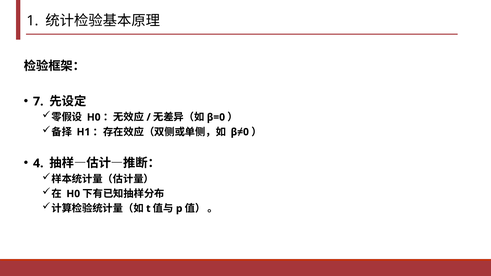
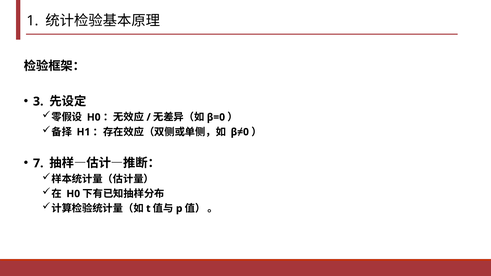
7: 7 -> 3
4 at (38, 163): 4 -> 7
